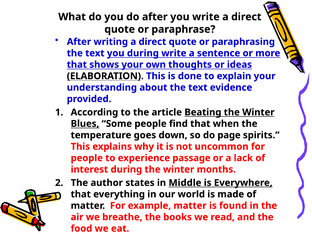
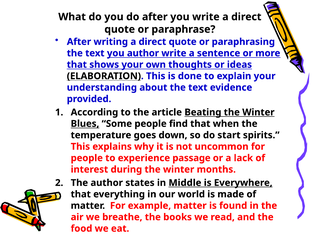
you during: during -> author
page: page -> start
